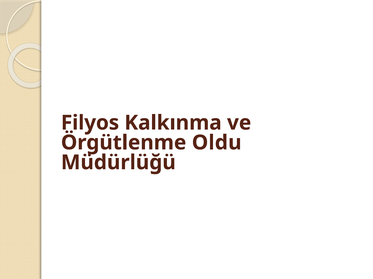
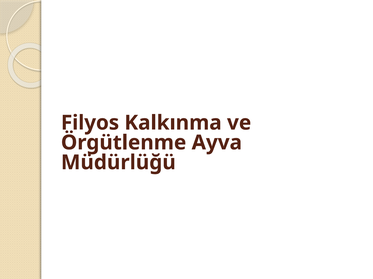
Oldu: Oldu -> Ayva
